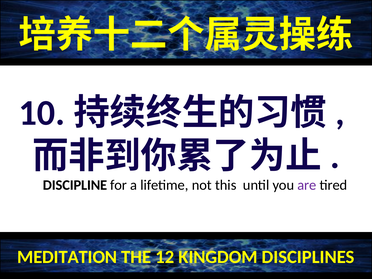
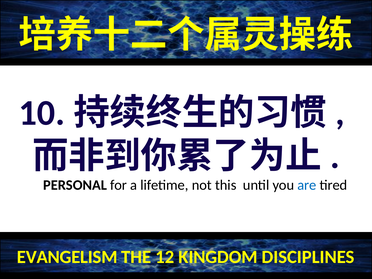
DISCIPLINE: DISCIPLINE -> PERSONAL
are colour: purple -> blue
MEDITATION: MEDITATION -> EVANGELISM
